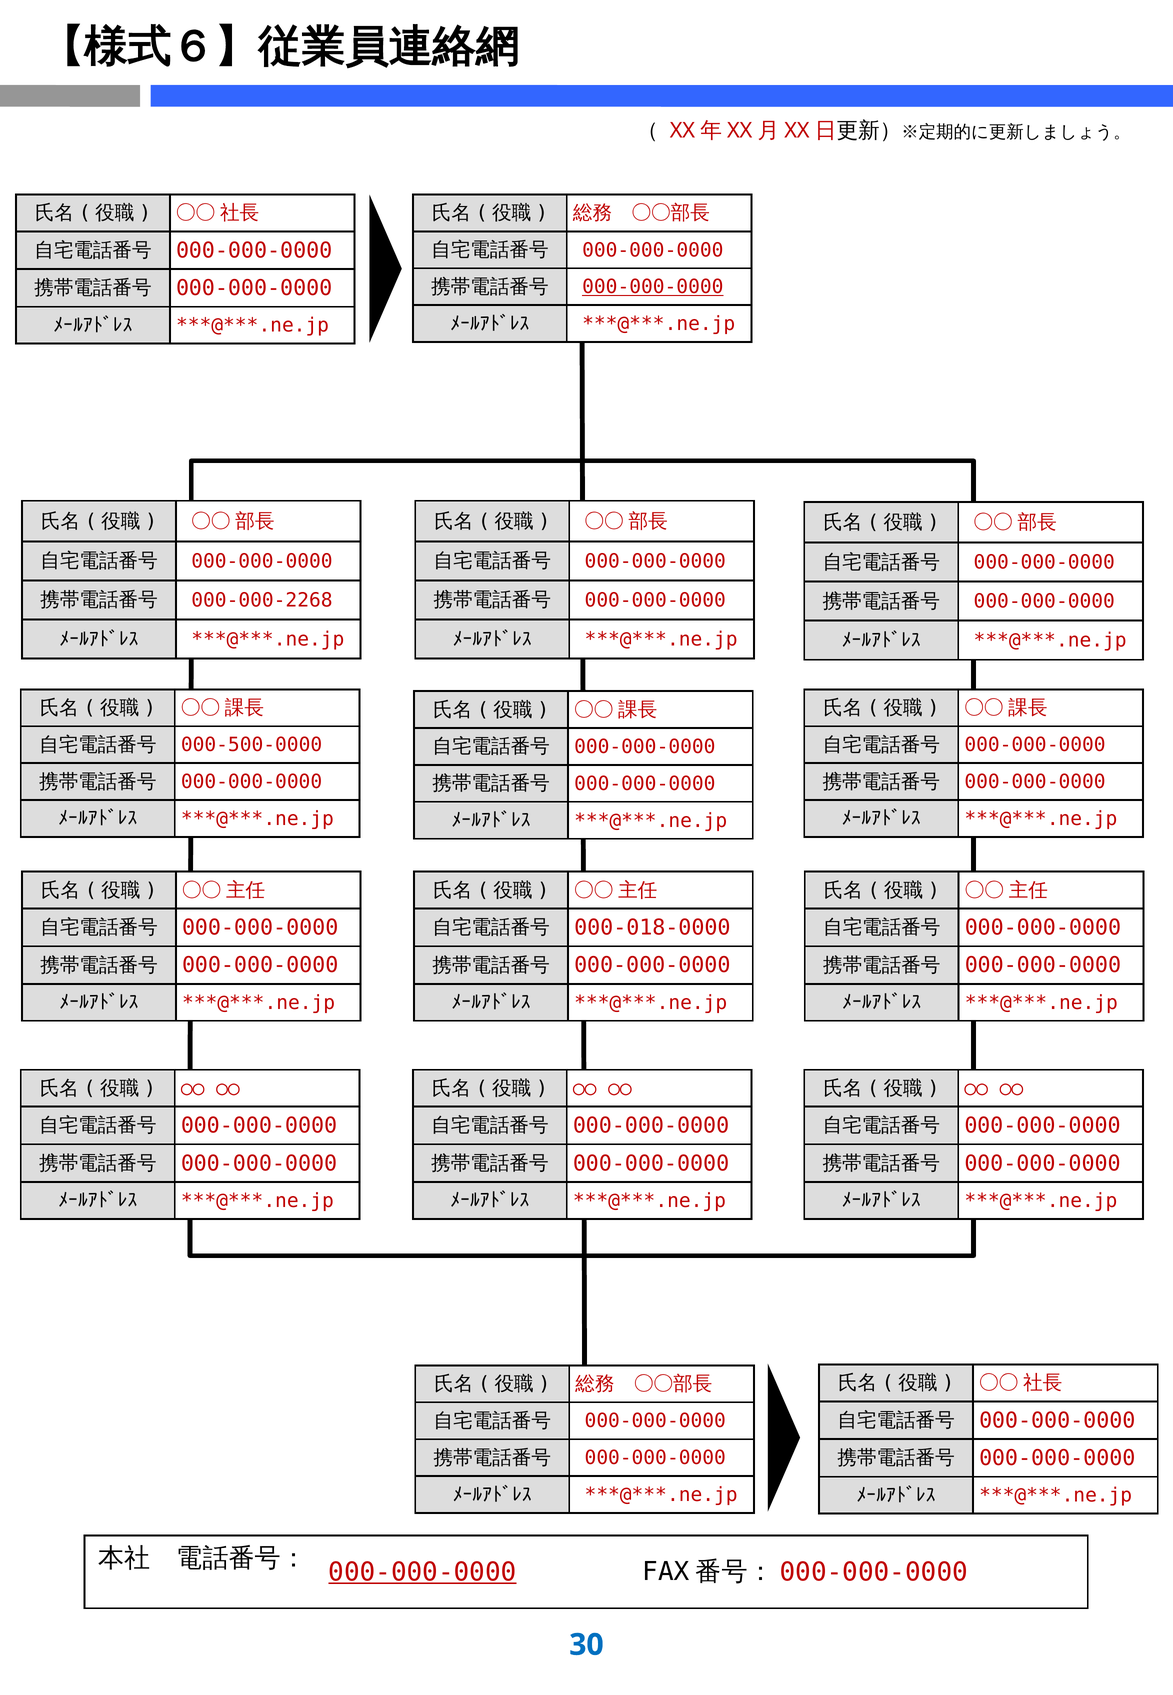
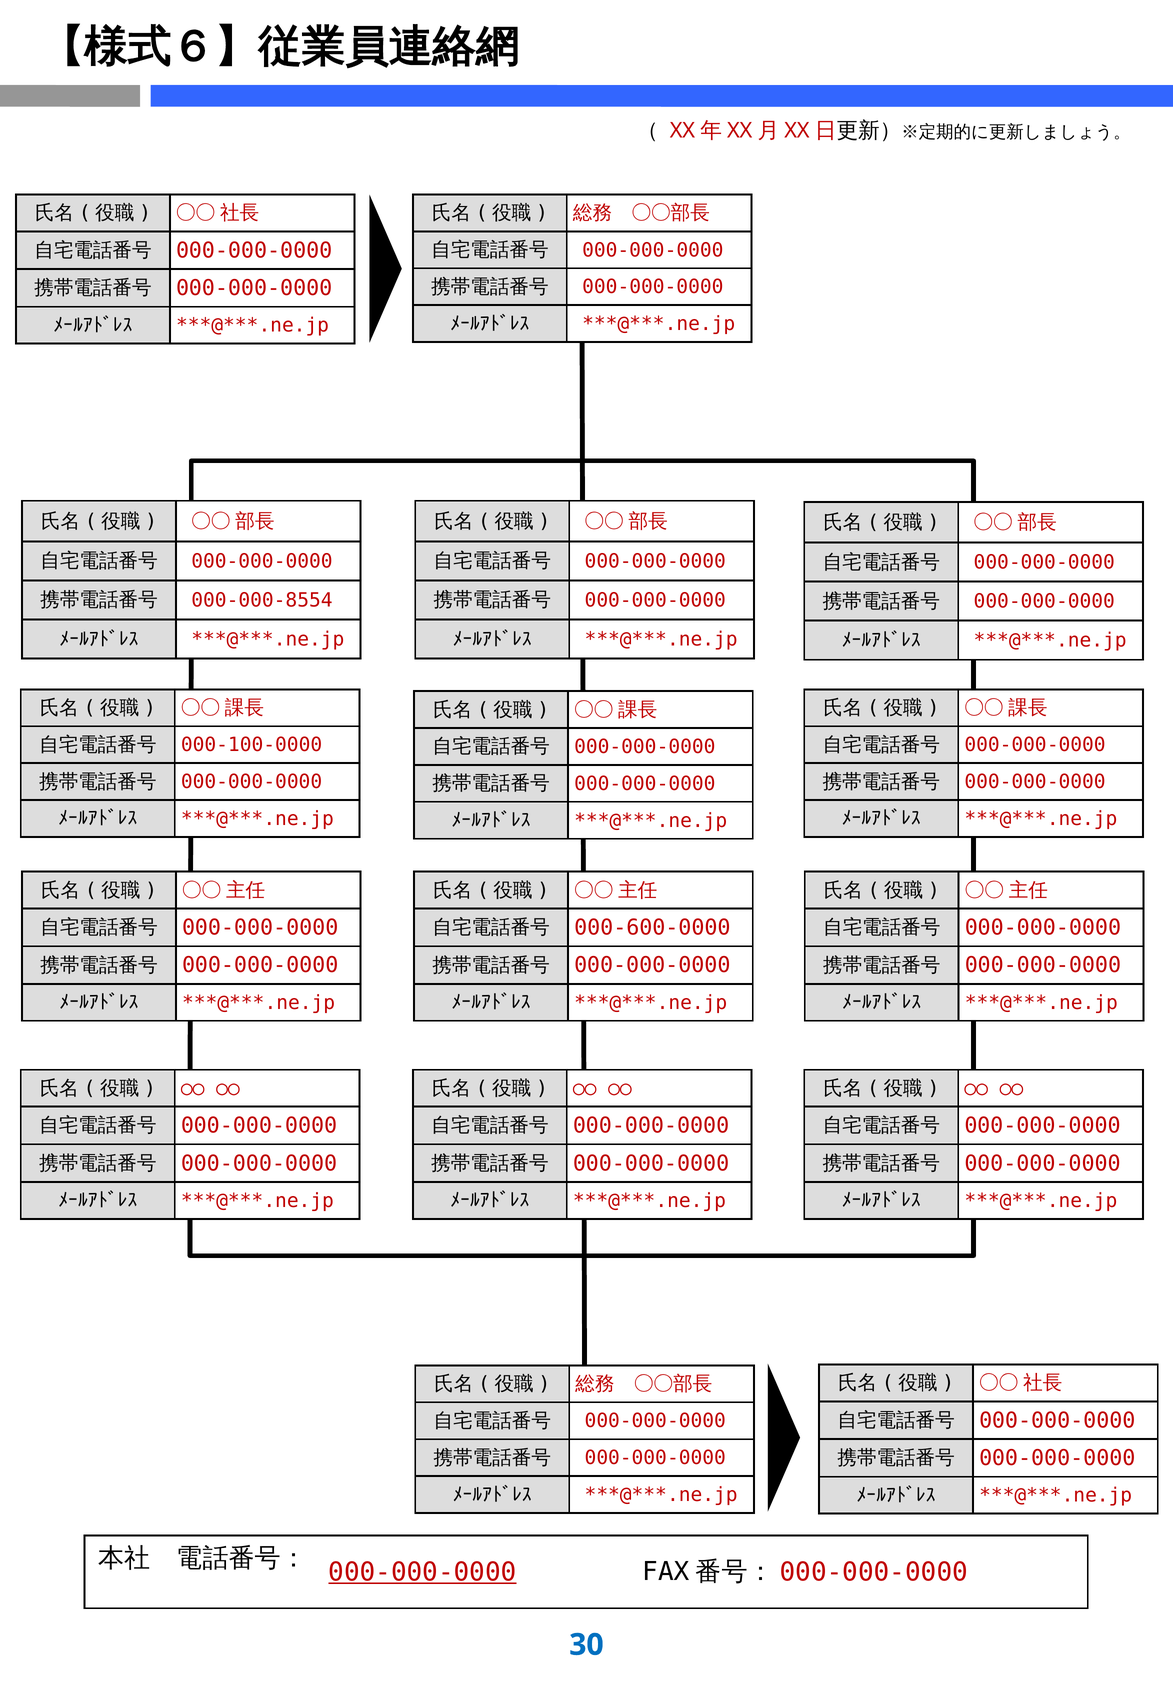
000-000-0000 at (653, 287) underline: present -> none
000-000-2268: 000-000-2268 -> 000-000-8554
000-500-0000: 000-500-0000 -> 000-100-0000
000-018-0000: 000-018-0000 -> 000-600-0000
